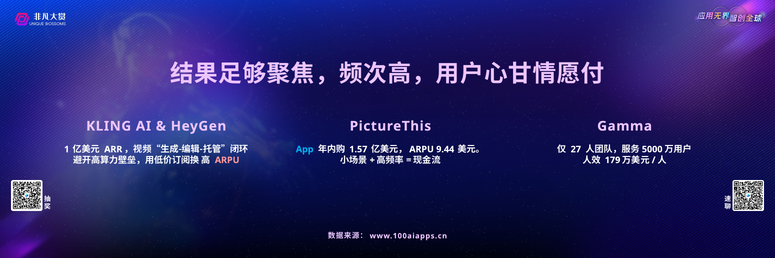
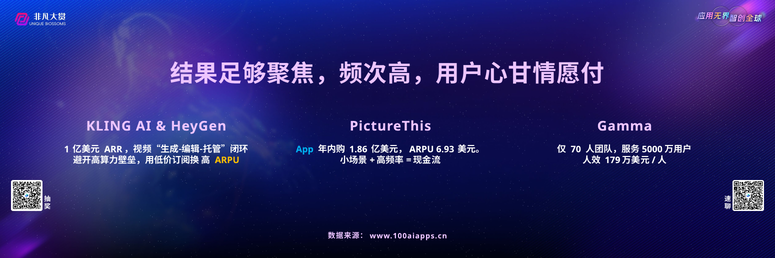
27: 27 -> 70
1.57: 1.57 -> 1.86
9.44: 9.44 -> 6.93
ARPU at (227, 160) colour: pink -> yellow
